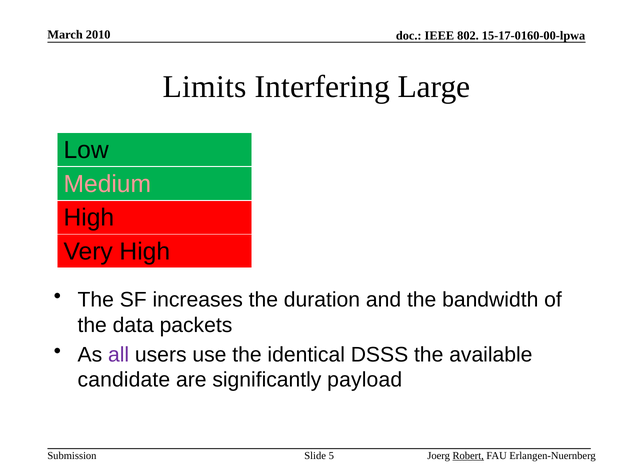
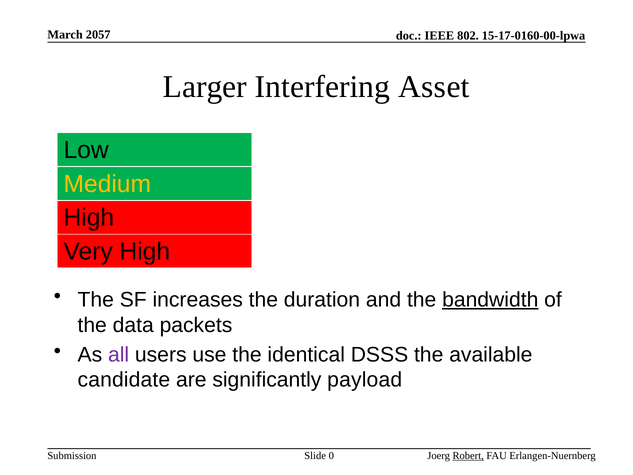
2010: 2010 -> 2057
Limits: Limits -> Larger
Large: Large -> Asset
Medium colour: pink -> yellow
bandwidth underline: none -> present
5: 5 -> 0
